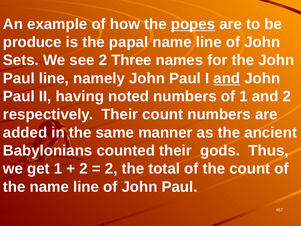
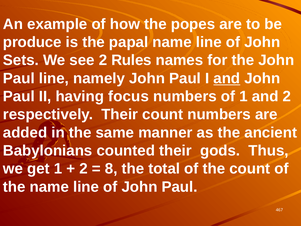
popes underline: present -> none
Three: Three -> Rules
noted: noted -> focus
2 at (111, 169): 2 -> 8
